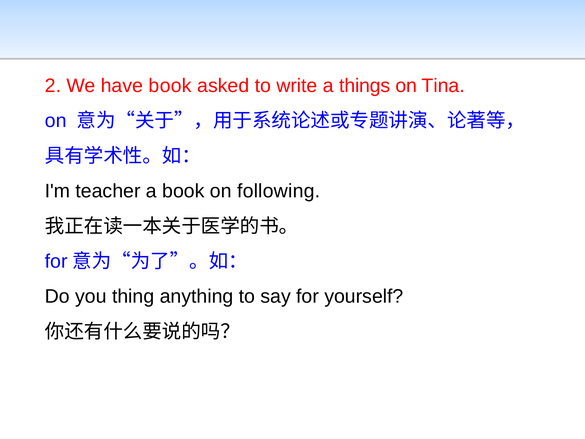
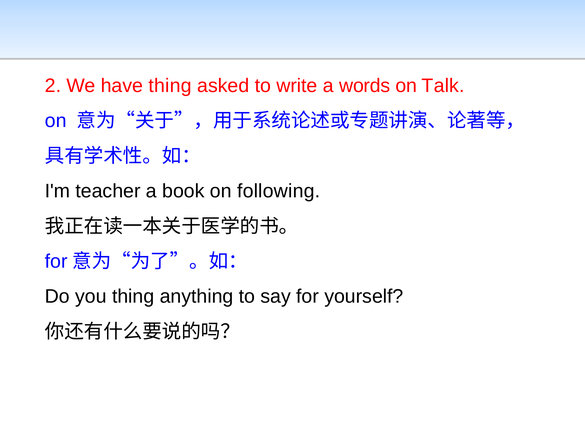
have book: book -> thing
things: things -> words
Tina: Tina -> Talk
